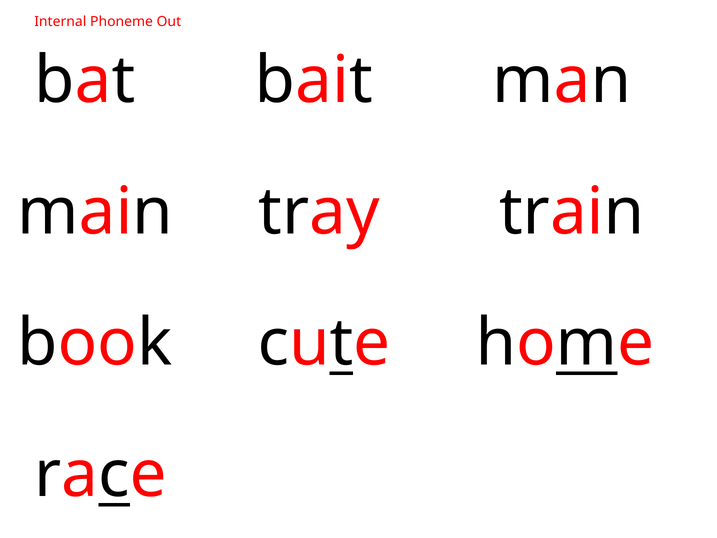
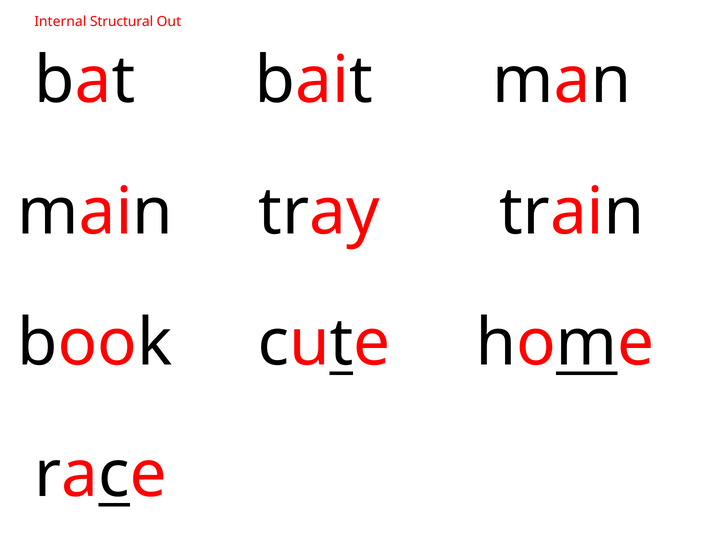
Phoneme: Phoneme -> Structural
